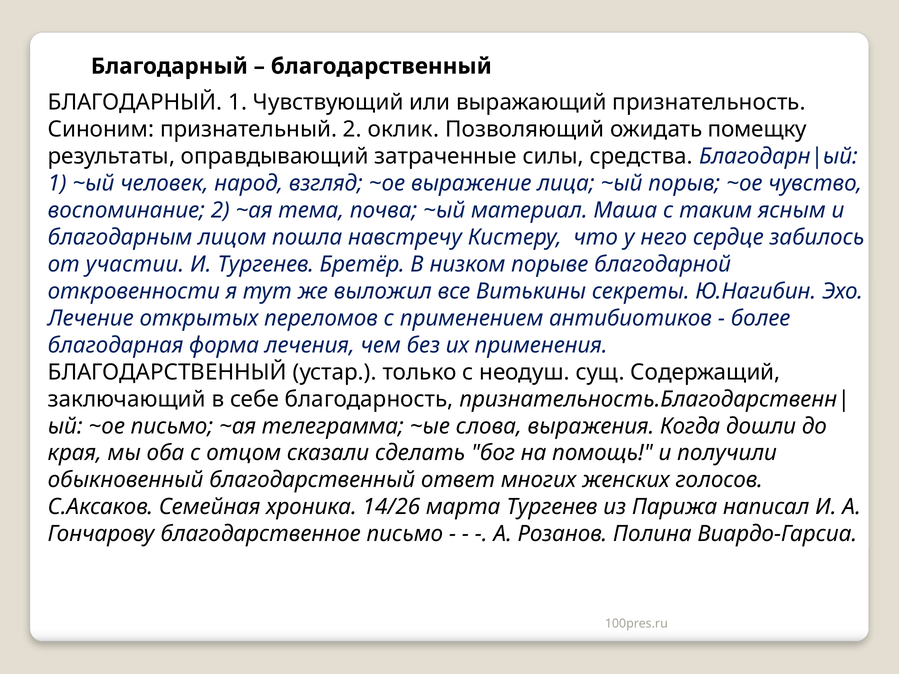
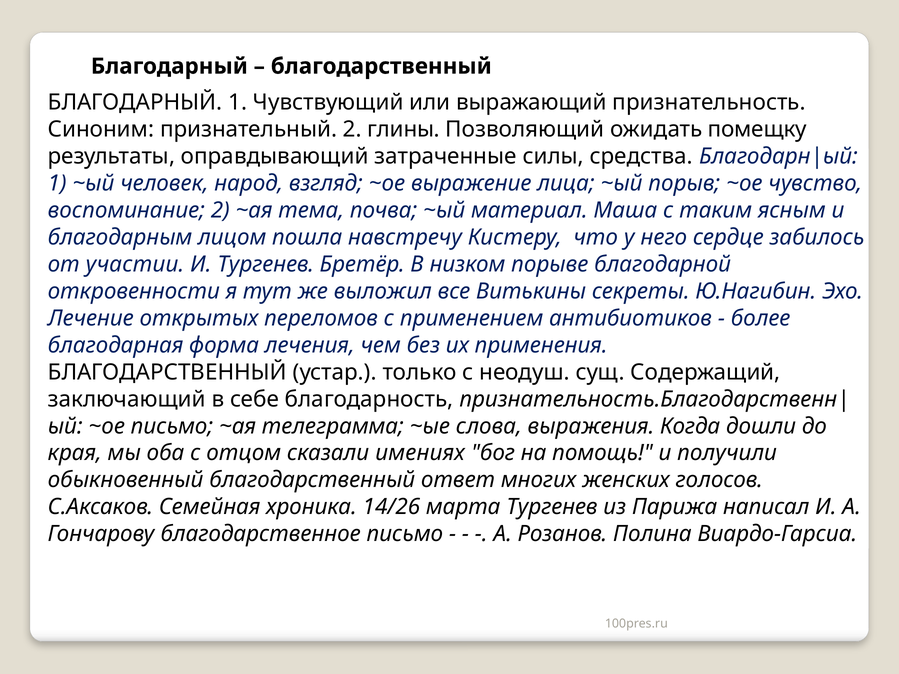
оклик: оклик -> глины
сделать: сделать -> имениях
